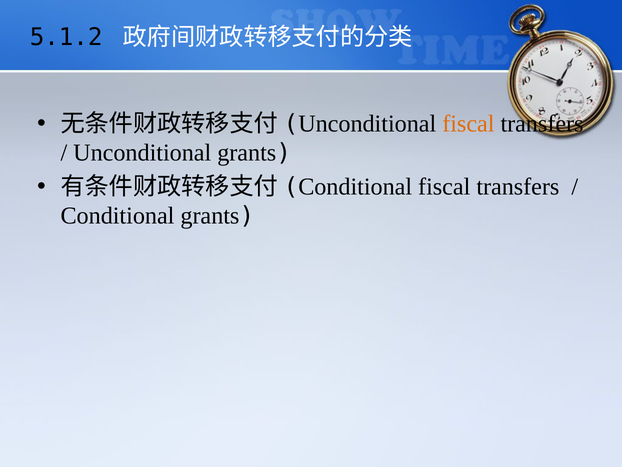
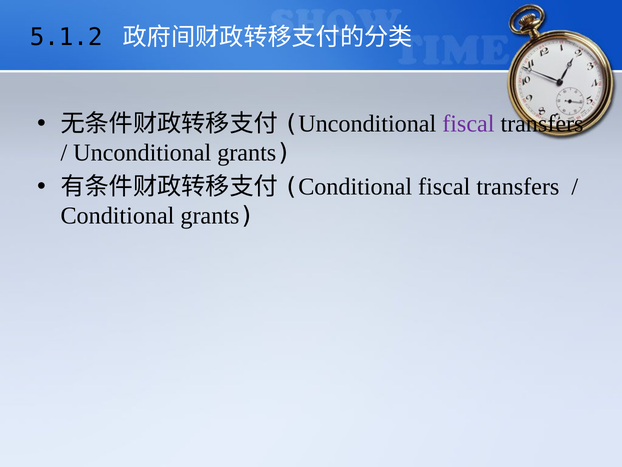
fiscal at (468, 124) colour: orange -> purple
